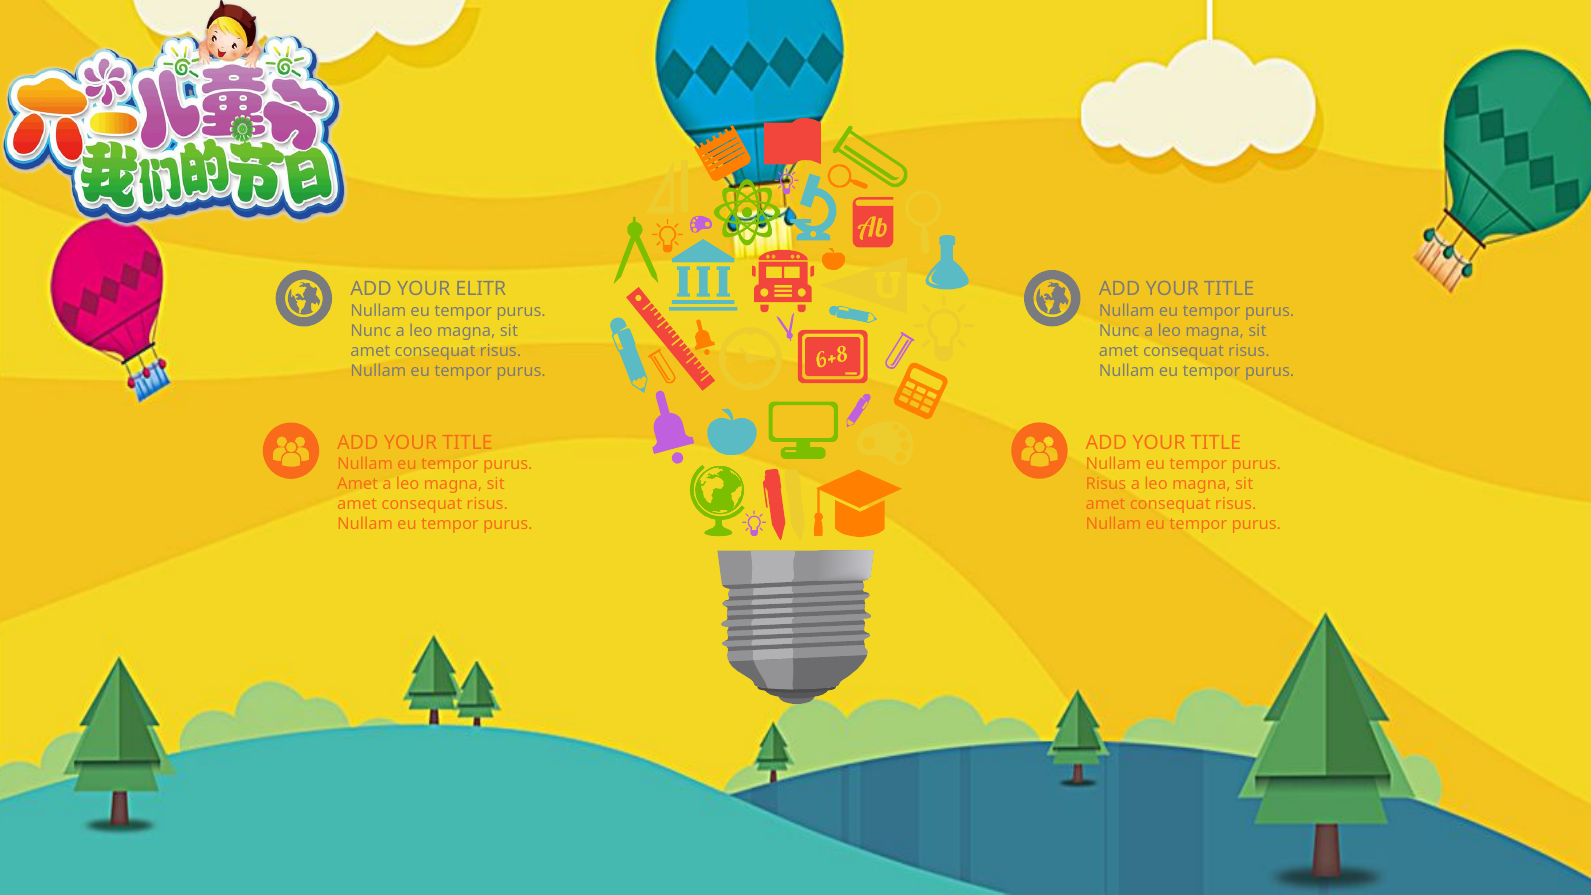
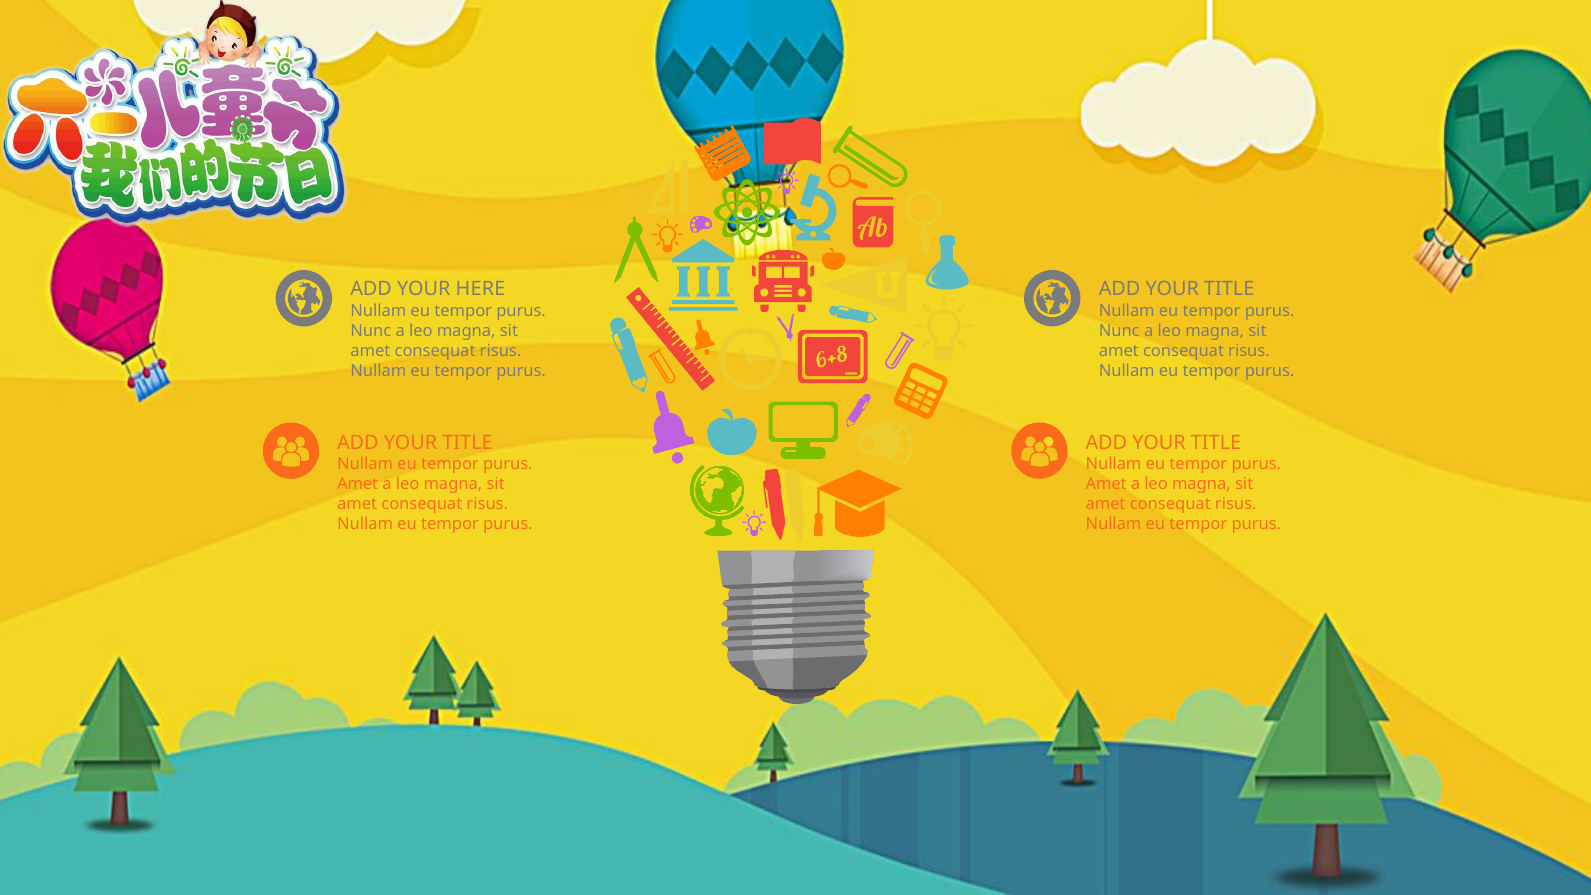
ELITR: ELITR -> HERE
Risus at (1106, 484): Risus -> Amet
